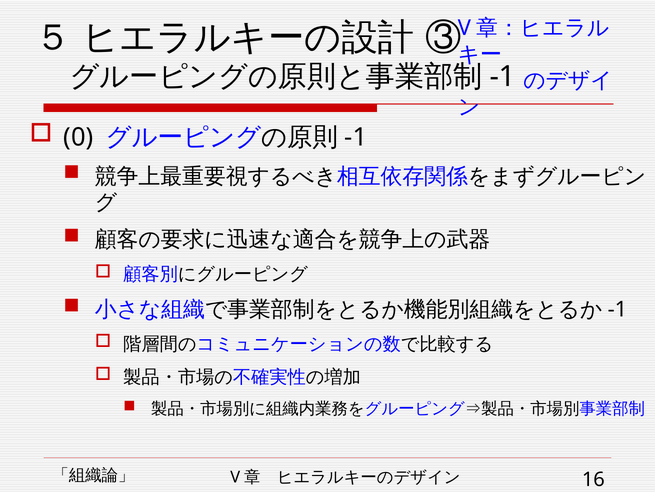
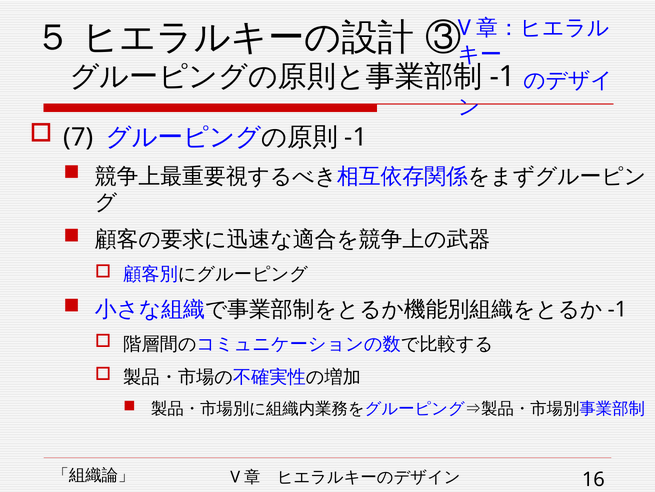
0: 0 -> 7
